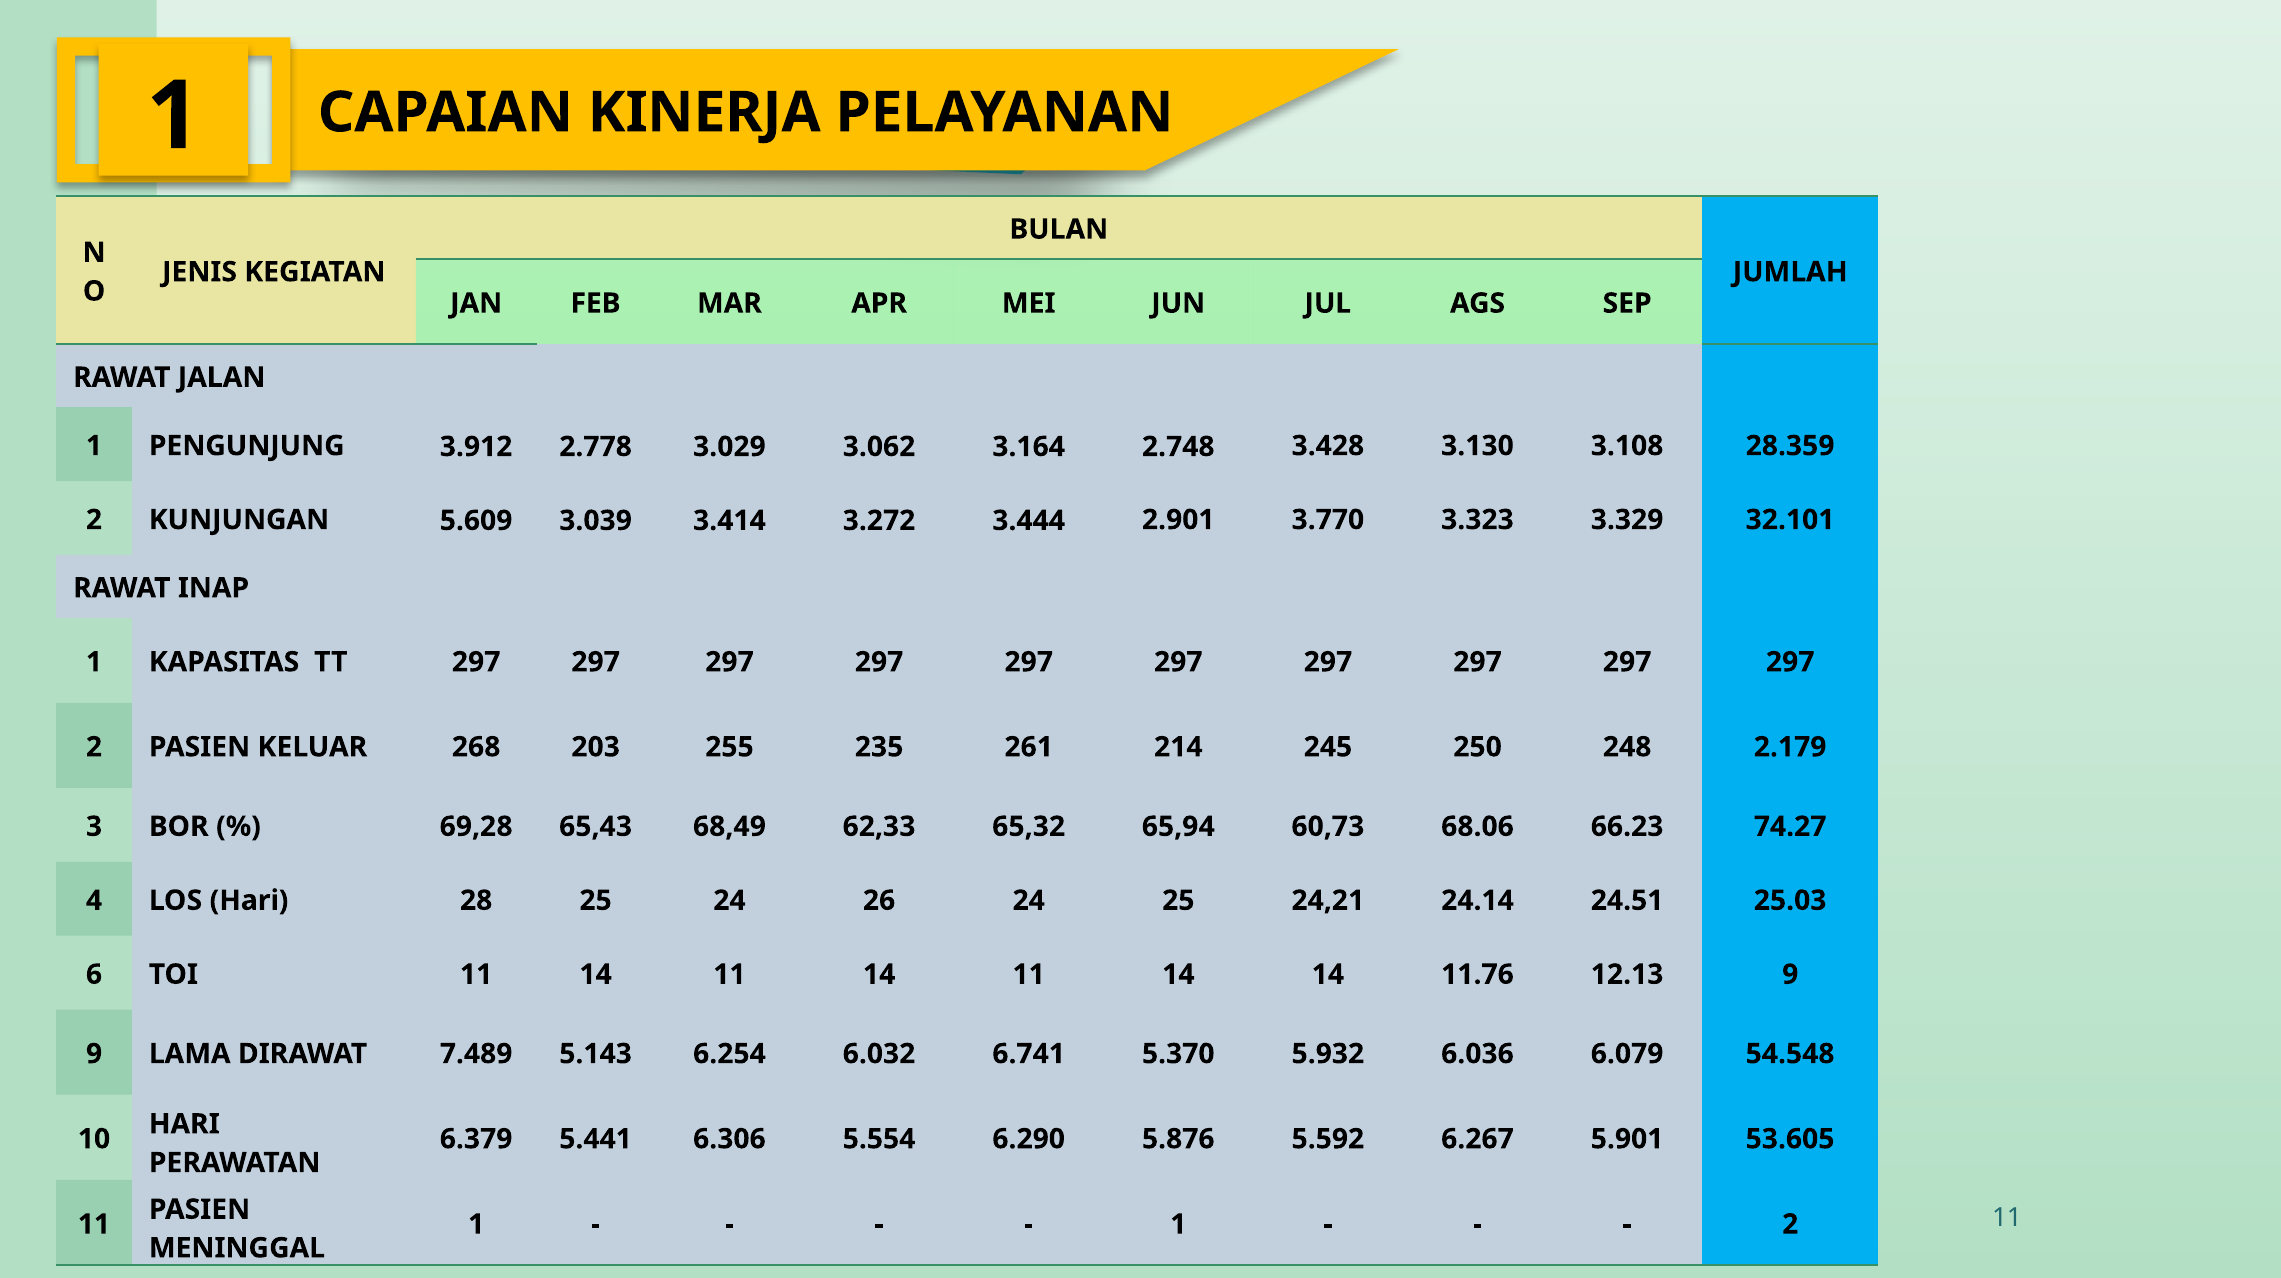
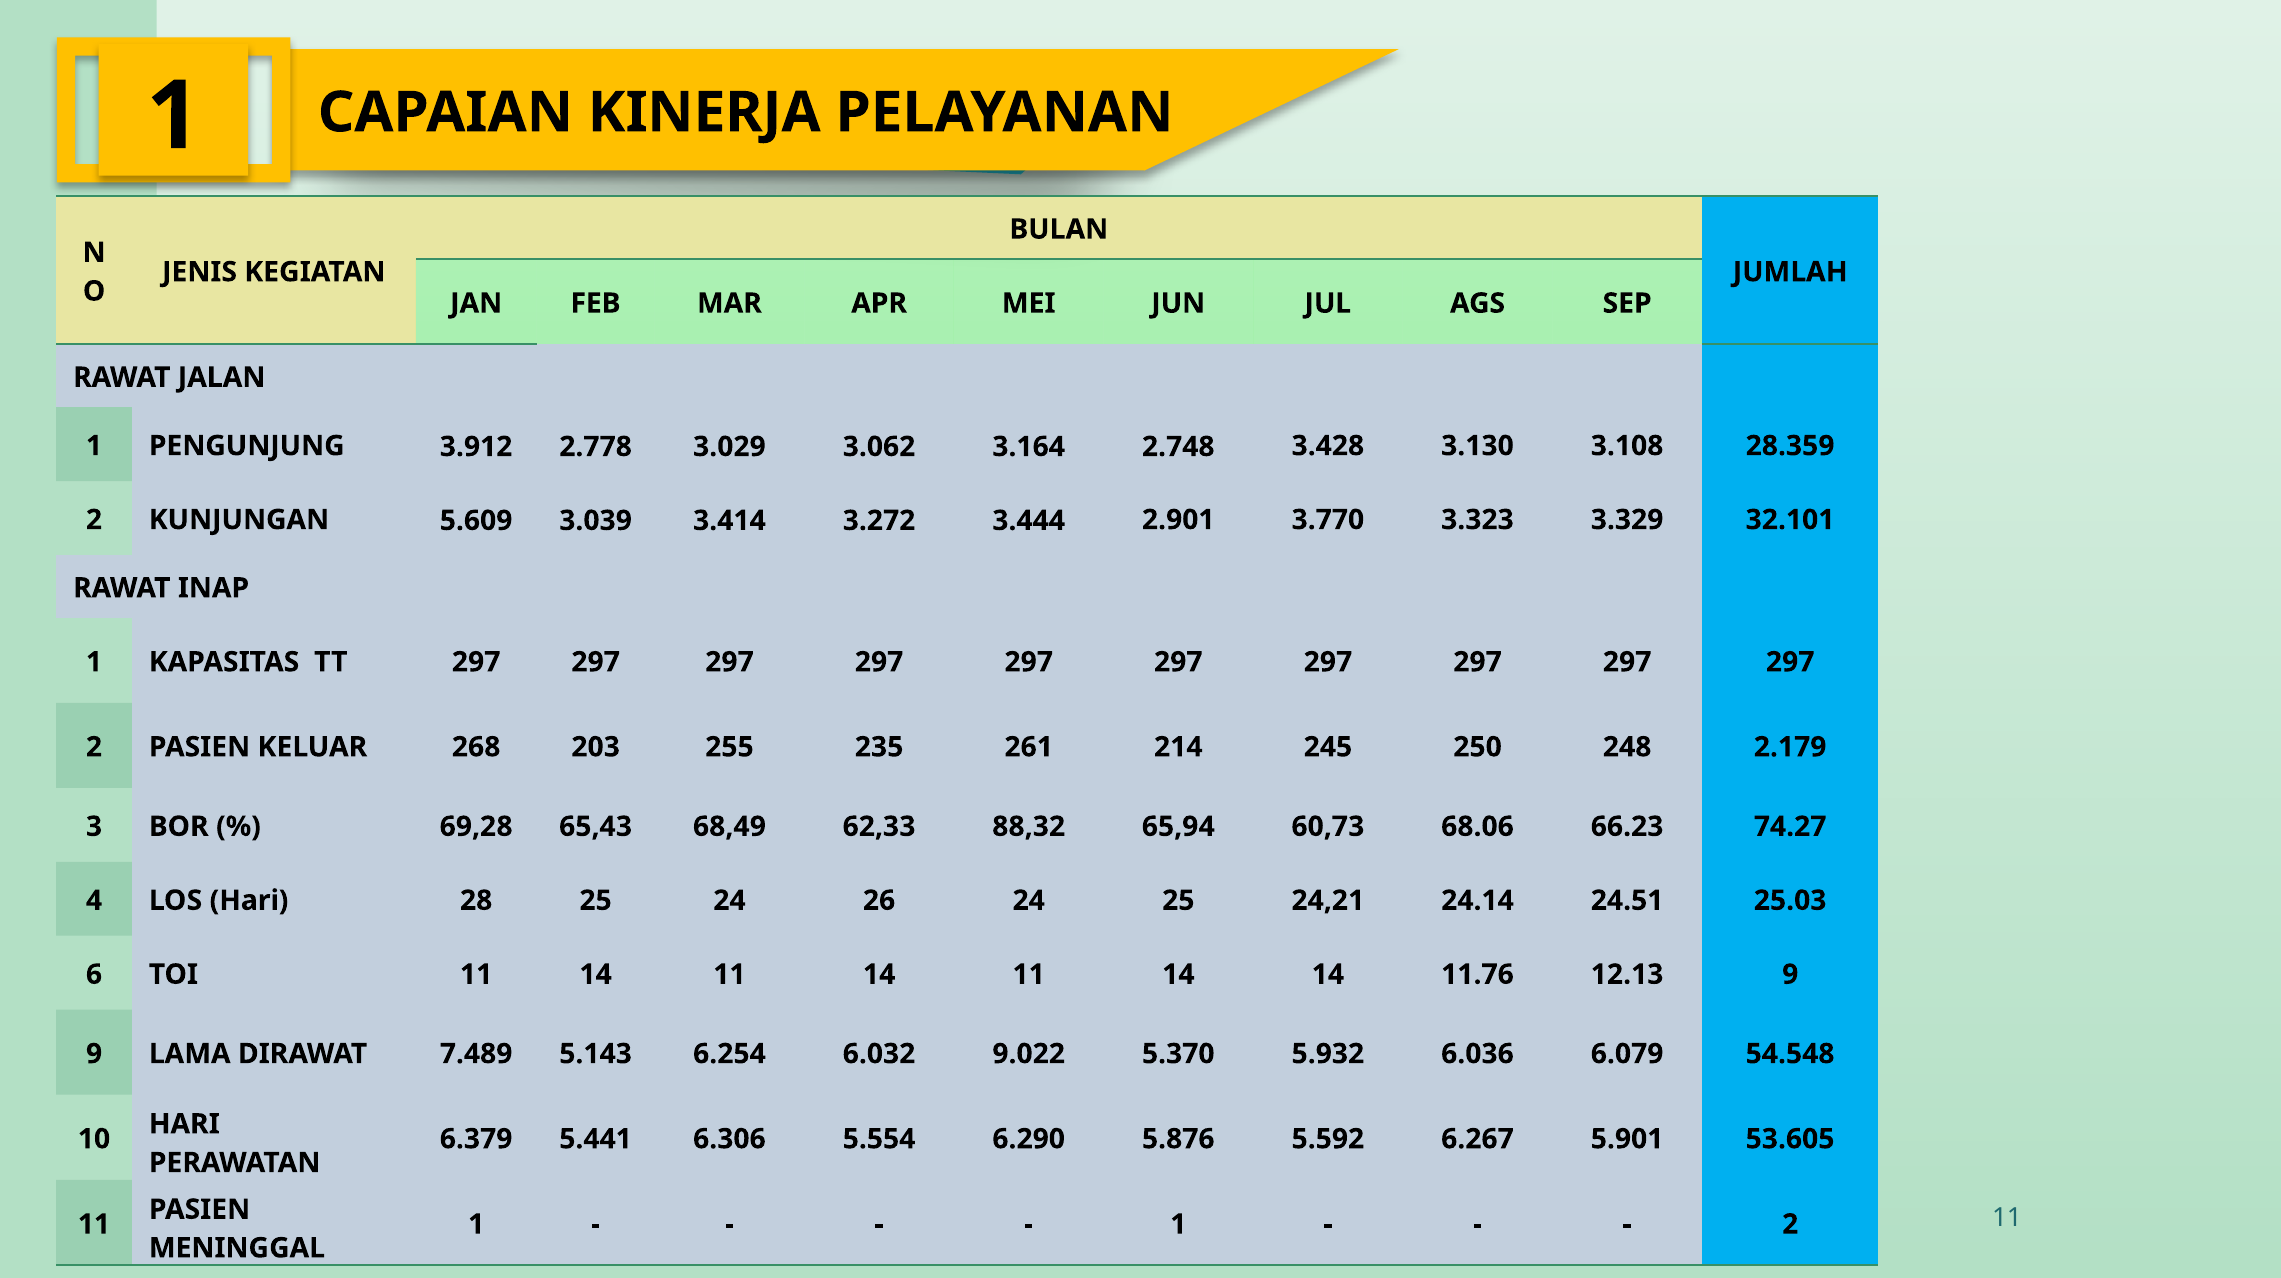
65,32: 65,32 -> 88,32
6.741: 6.741 -> 9.022
